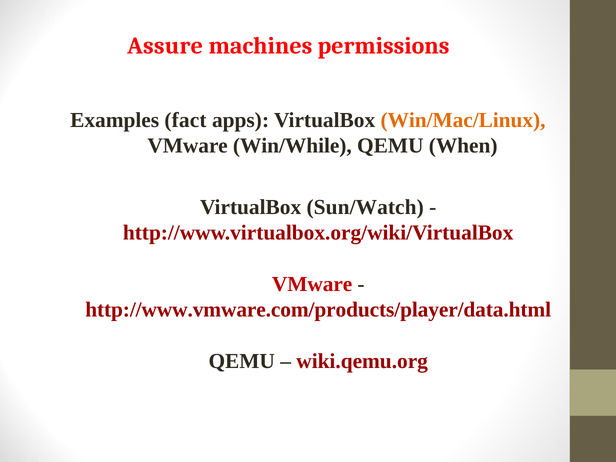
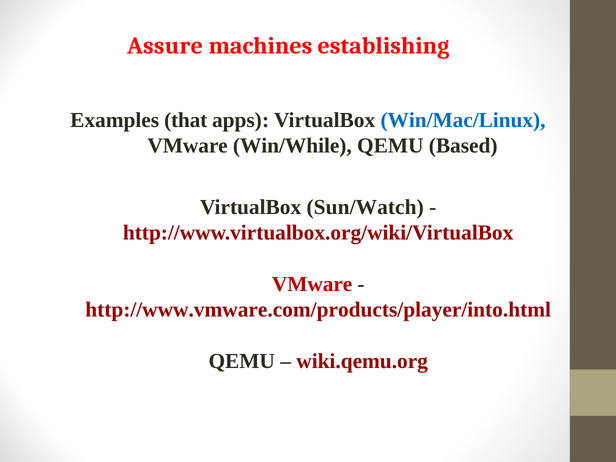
permissions: permissions -> establishing
fact: fact -> that
Win/Mac/Linux colour: orange -> blue
When: When -> Based
http://www.vmware.com/products/player/data.html: http://www.vmware.com/products/player/data.html -> http://www.vmware.com/products/player/into.html
